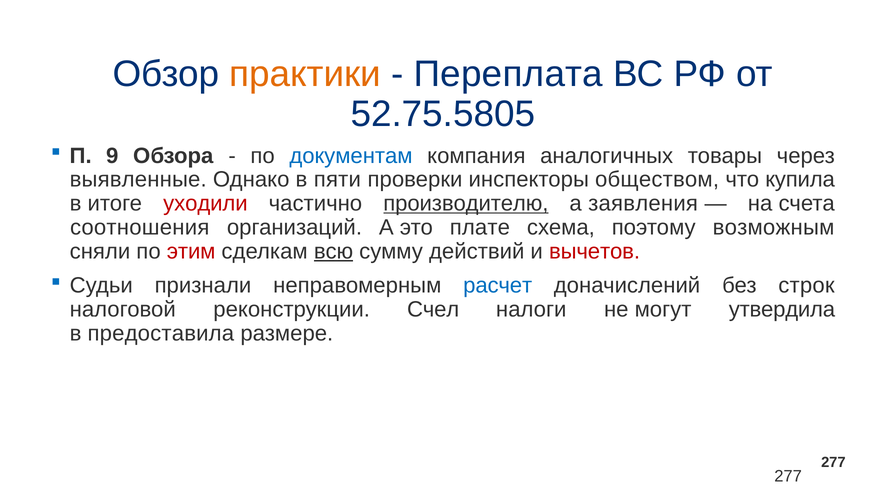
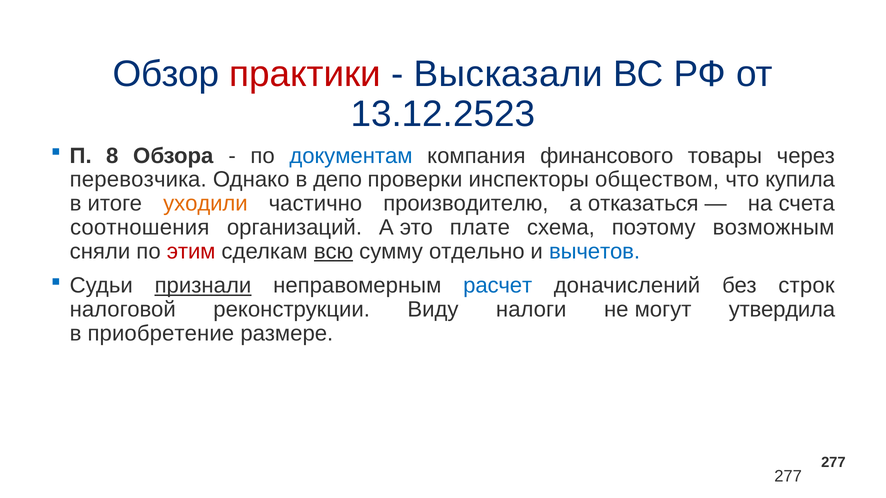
практики colour: orange -> red
Переплата: Переплата -> Высказали
52.75.5805: 52.75.5805 -> 13.12.2523
9: 9 -> 8
аналогичных: аналогичных -> финансового
выявленные: выявленные -> перевозчика
пяти: пяти -> депо
уходили colour: red -> orange
производителю underline: present -> none
заявления: заявления -> отказаться
действий: действий -> отдельно
вычетов colour: red -> blue
признали underline: none -> present
Счел: Счел -> Виду
предоставила: предоставила -> приобретение
